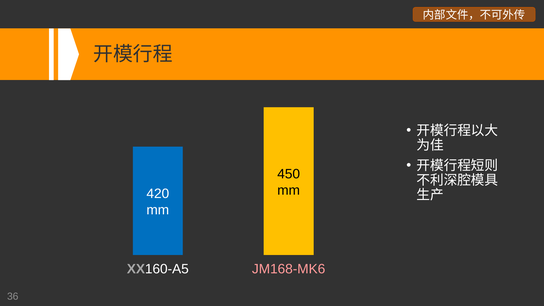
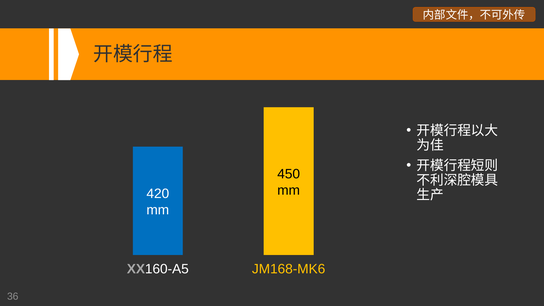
JM168-MK6 colour: pink -> yellow
